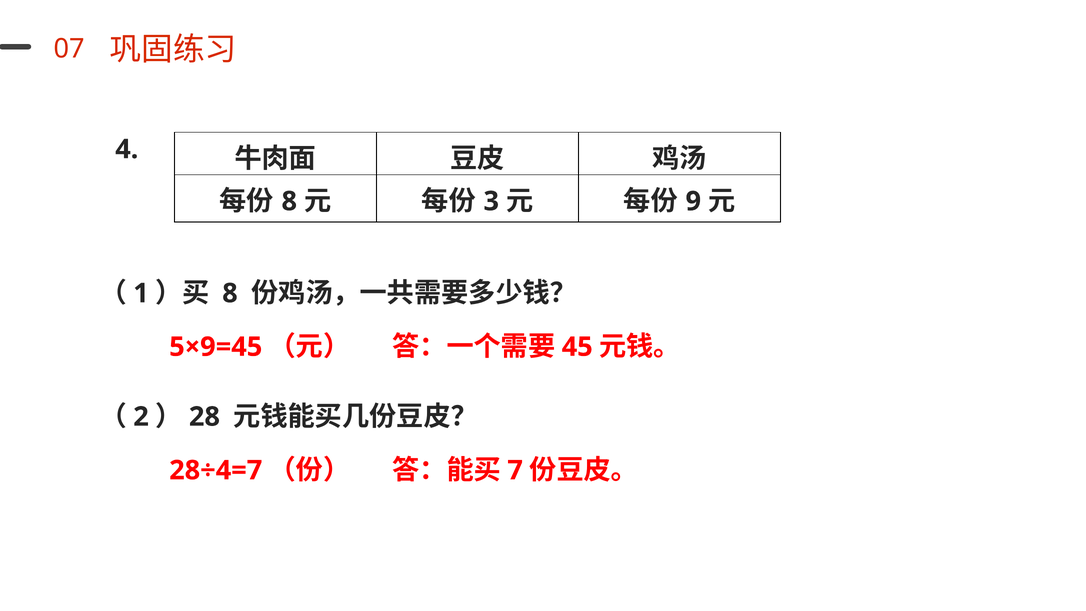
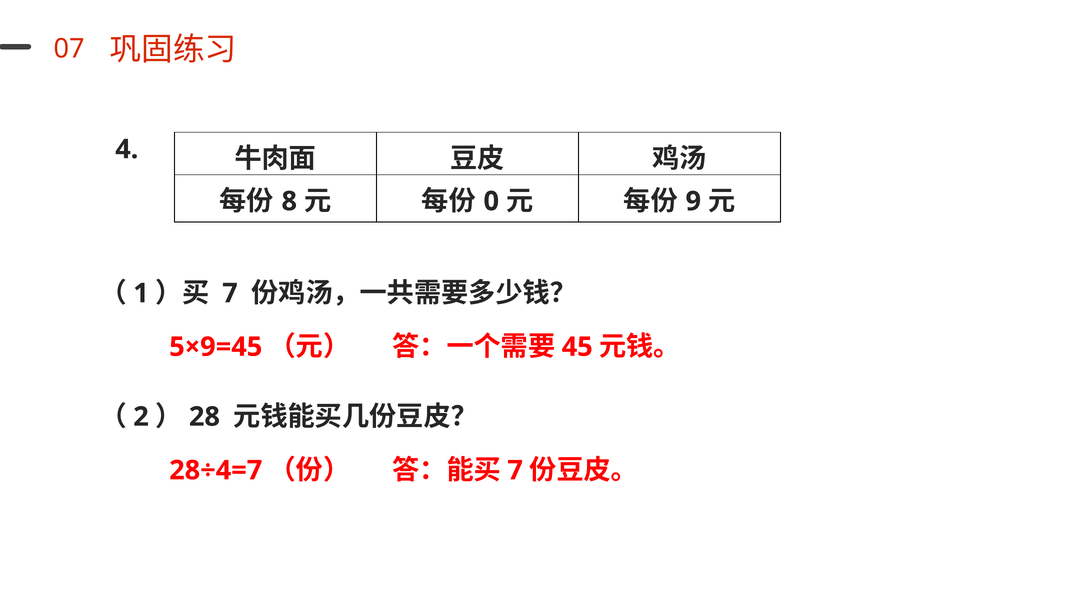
3: 3 -> 0
8 at (230, 293): 8 -> 7
